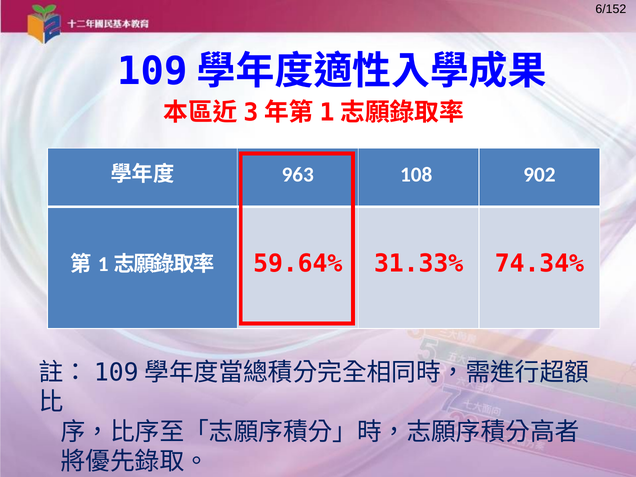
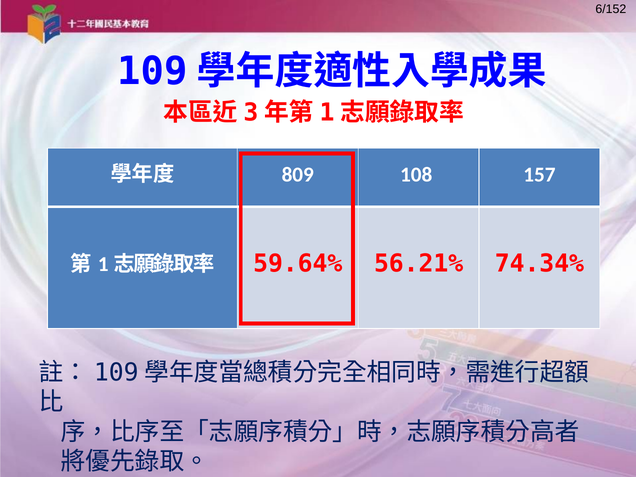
963: 963 -> 809
902: 902 -> 157
31.33%: 31.33% -> 56.21%
